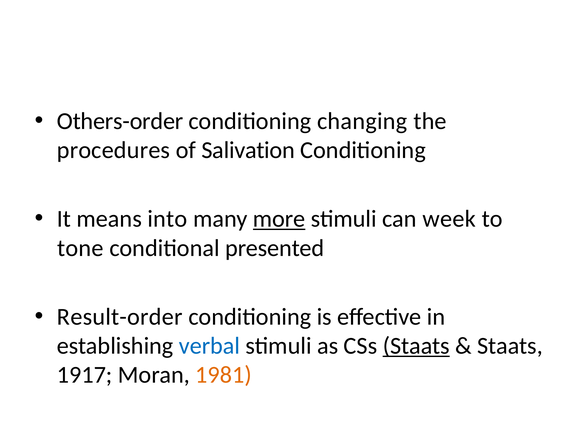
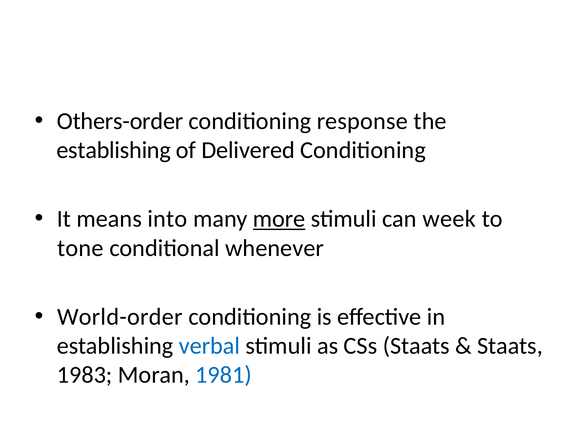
changing: changing -> response
procedures at (113, 150): procedures -> establishing
Salivation: Salivation -> Delivered
presented: presented -> whenever
Result-order: Result-order -> World-order
Staats at (416, 346) underline: present -> none
1917: 1917 -> 1983
1981 colour: orange -> blue
